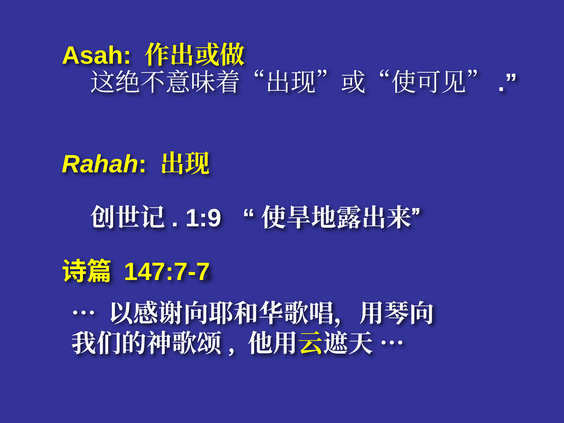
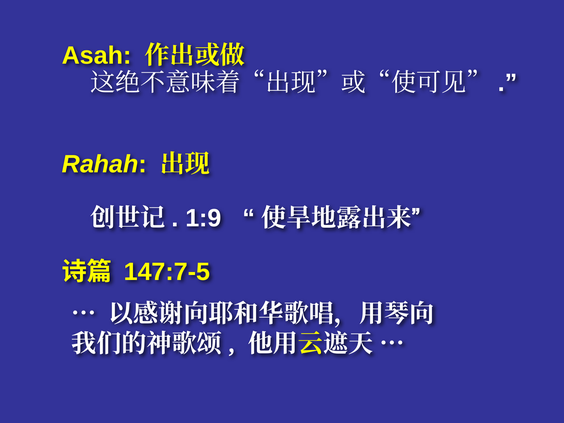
147:7-7: 147:7-7 -> 147:7-5
